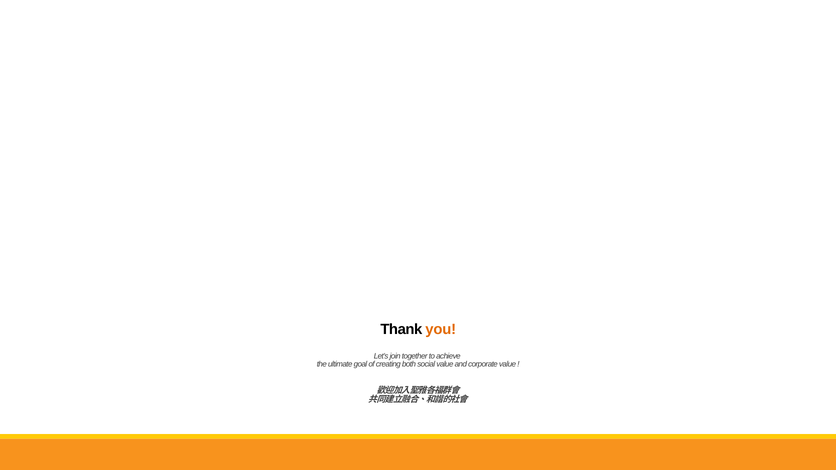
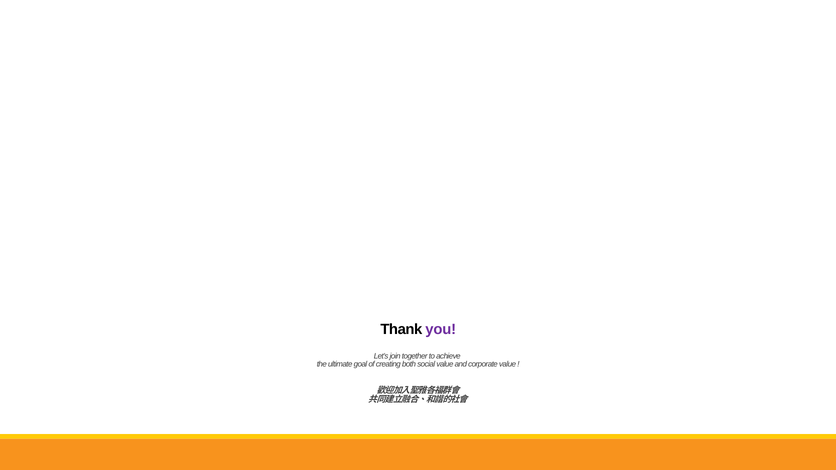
you colour: orange -> purple
